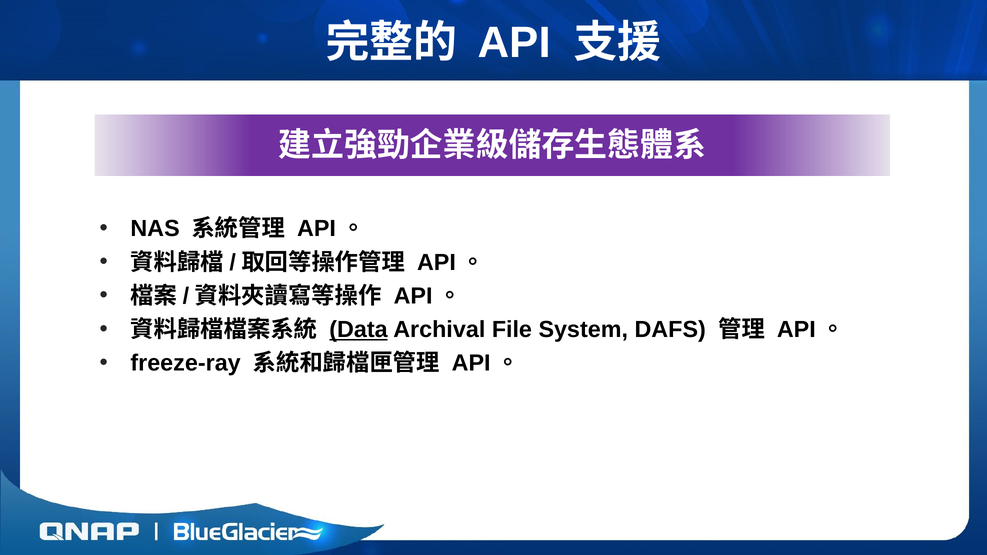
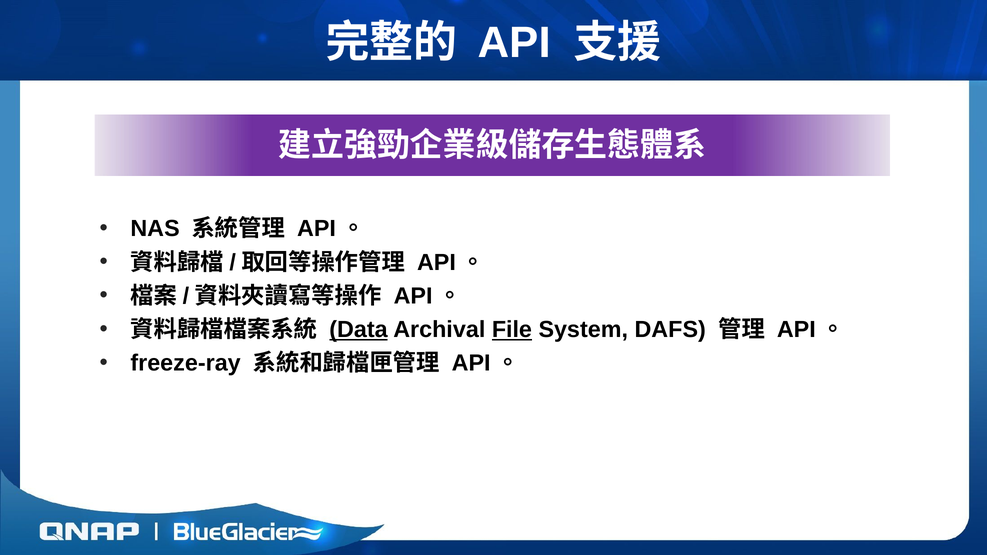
File underline: none -> present
